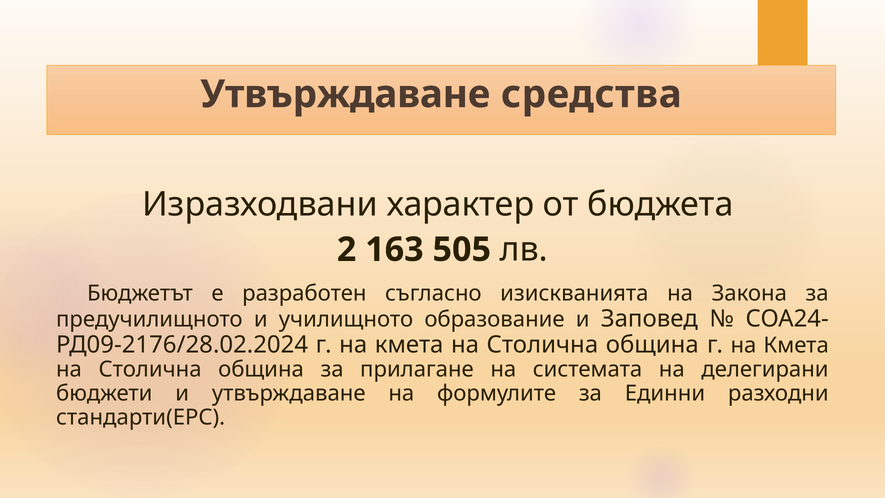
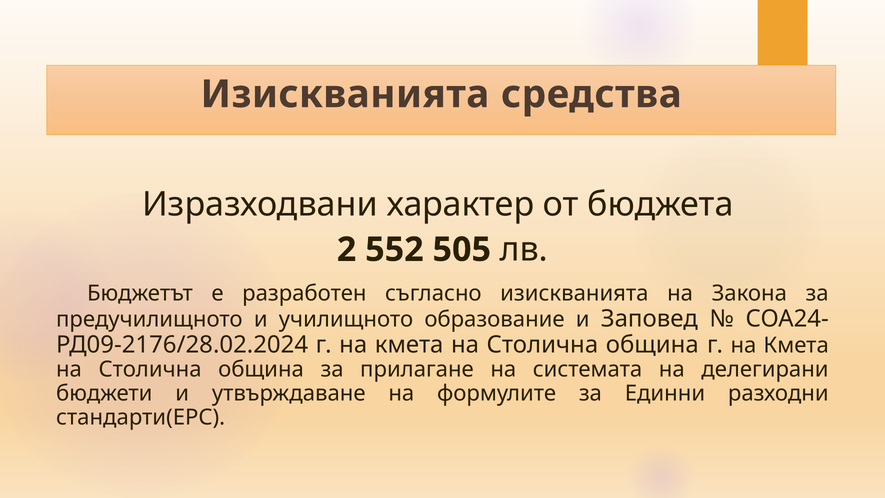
Утвърждаване at (345, 94): Утвърждаване -> Изискванията
163: 163 -> 552
